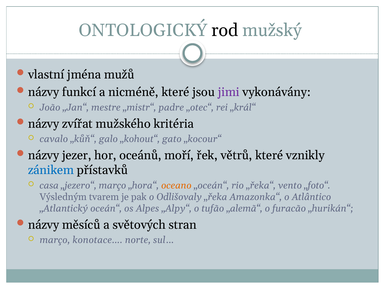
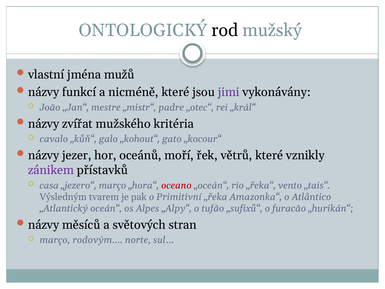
zánikem colour: blue -> purple
oceano colour: orange -> red
„foto“: „foto“ -> „tais“
Odlišovaly: Odlišovaly -> Primitivní
„alemã“: „alemã“ -> „sufixů“
konotace…: konotace… -> rodovým…
